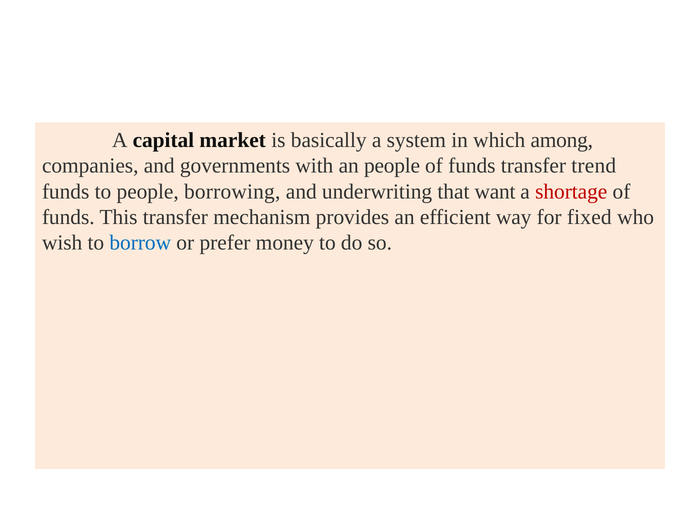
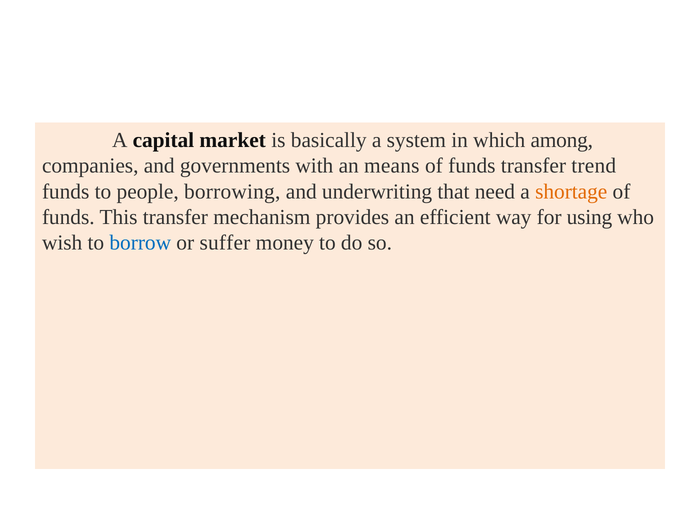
an people: people -> means
want: want -> need
shortage colour: red -> orange
fixed: fixed -> using
prefer: prefer -> suffer
